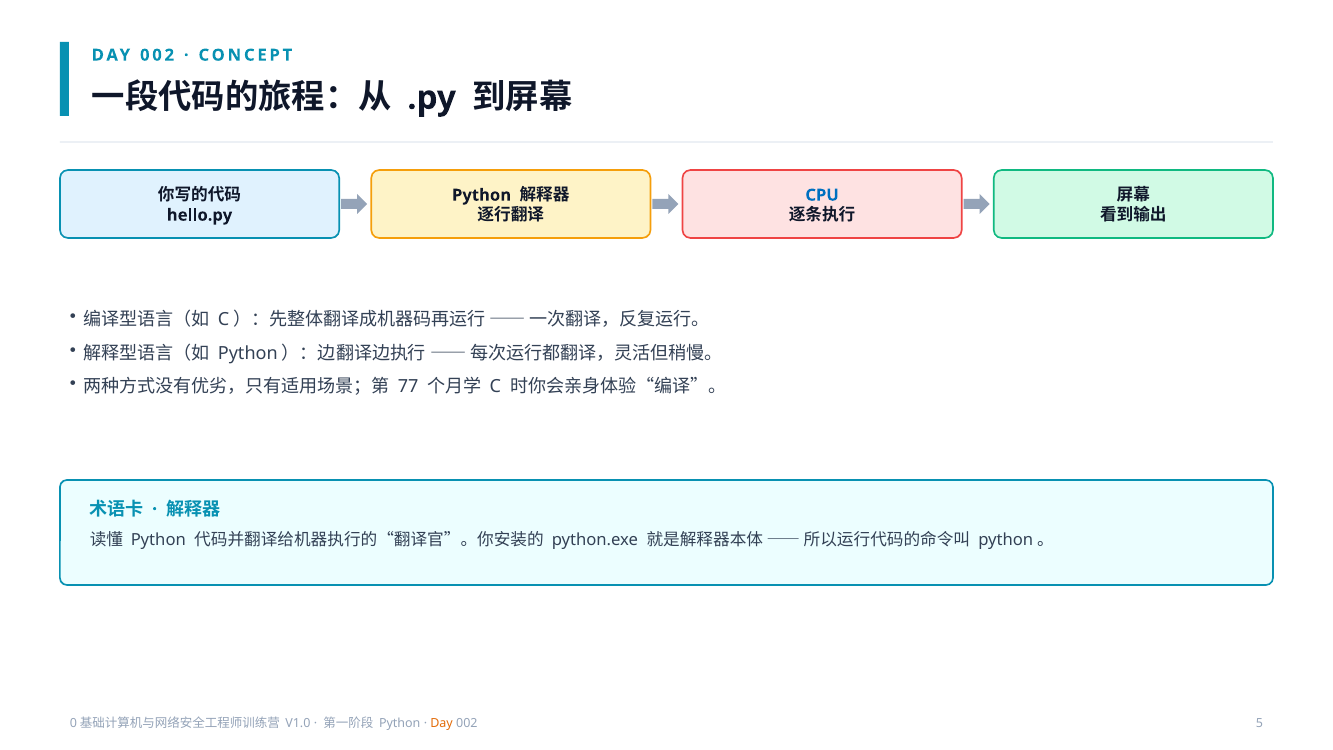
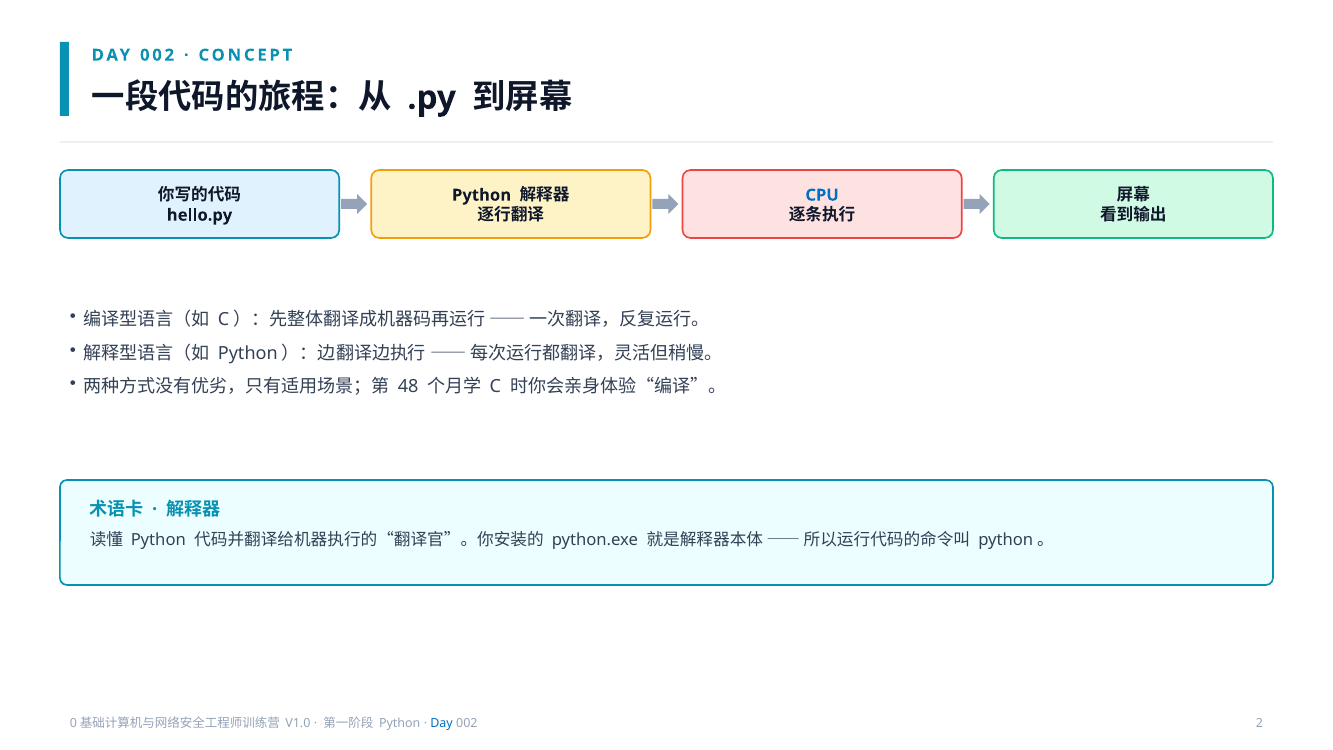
77: 77 -> 48
Day at (442, 724) colour: orange -> blue
5: 5 -> 2
